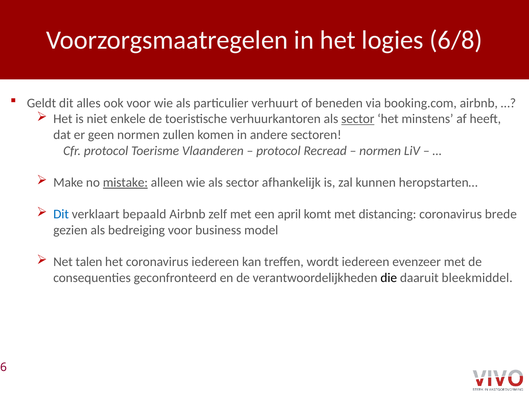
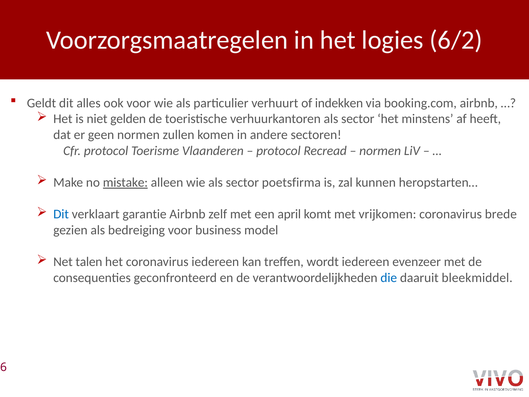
6/8: 6/8 -> 6/2
beneden: beneden -> indekken
enkele: enkele -> gelden
sector at (358, 119) underline: present -> none
afhankelijk: afhankelijk -> poetsfirma
bepaald: bepaald -> garantie
distancing: distancing -> vrijkomen
die colour: black -> blue
